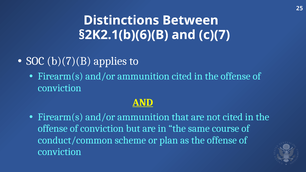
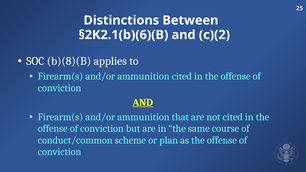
c)(7: c)(7 -> c)(2
b)(7)(B: b)(7)(B -> b)(8)(B
